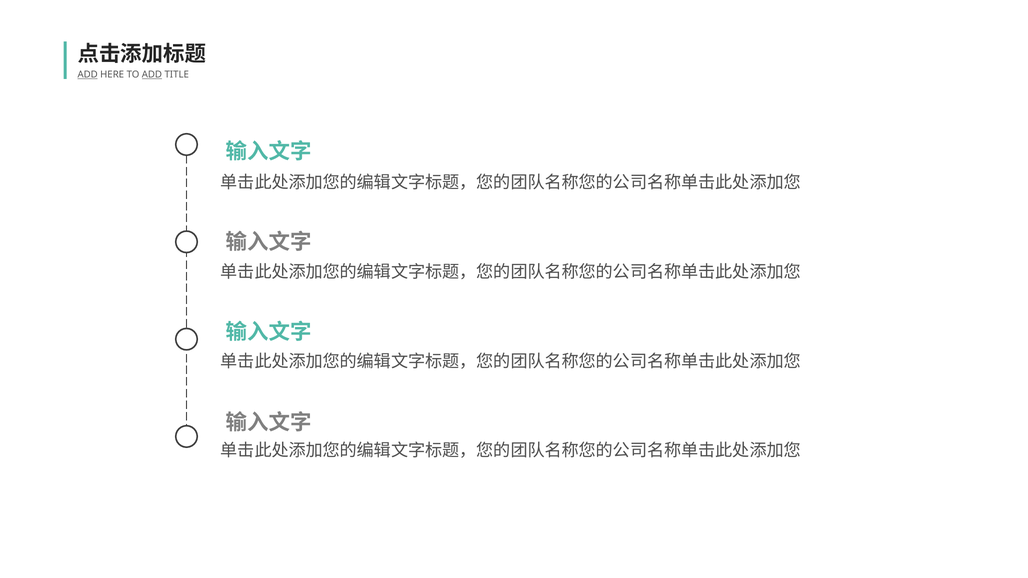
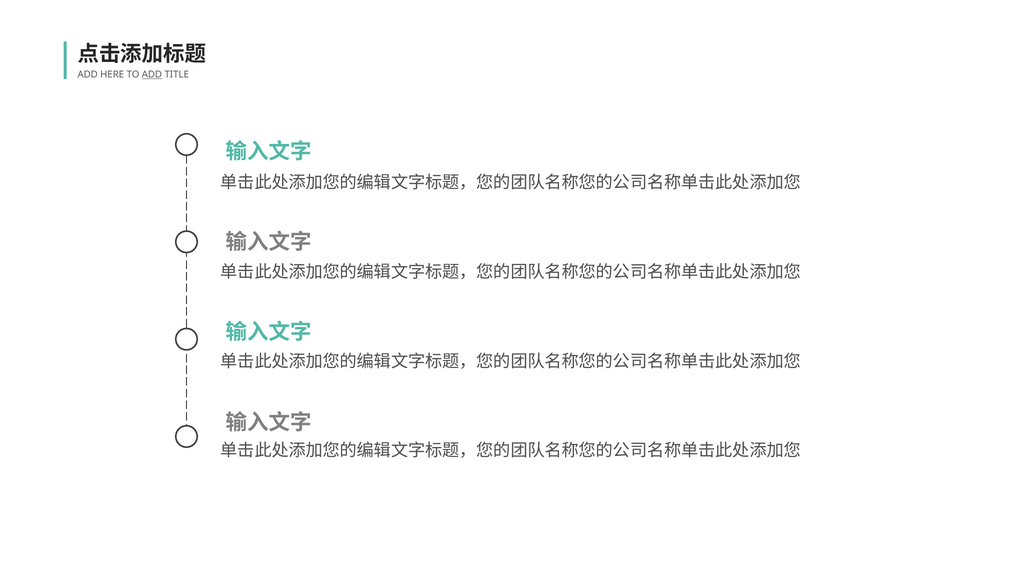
ADD at (88, 75) underline: present -> none
